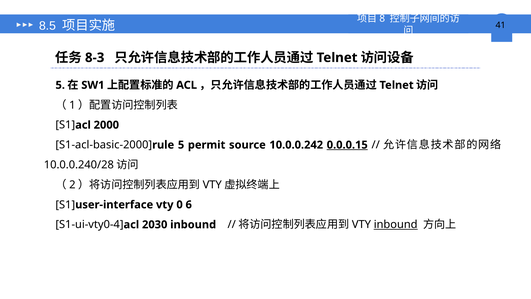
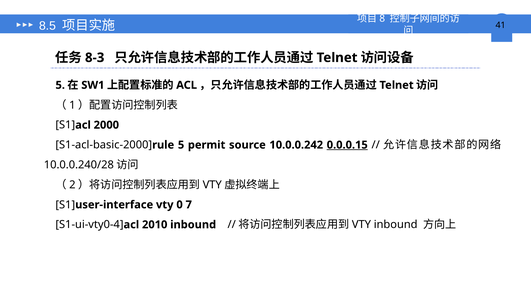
6: 6 -> 7
2030: 2030 -> 2010
inbound at (396, 224) underline: present -> none
